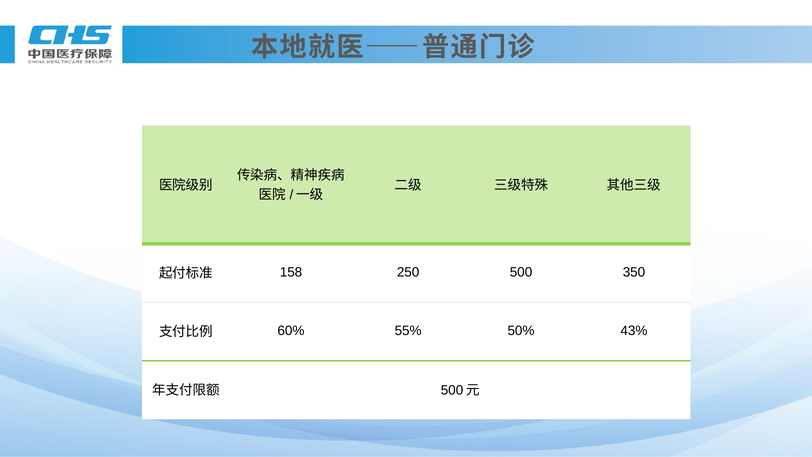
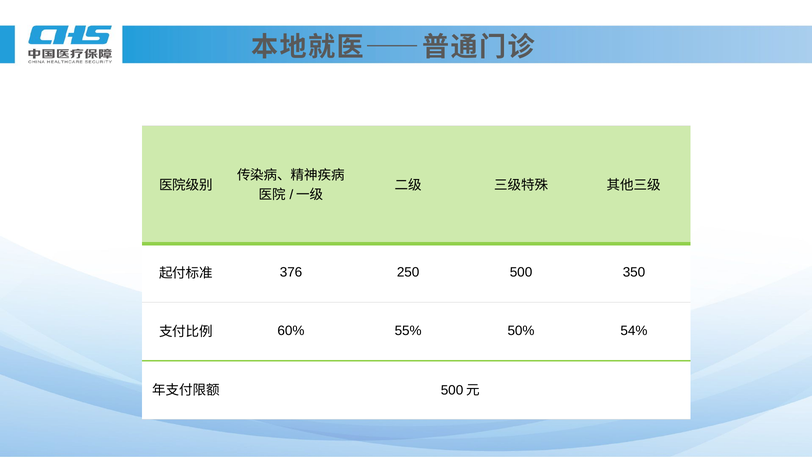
158: 158 -> 376
43%: 43% -> 54%
